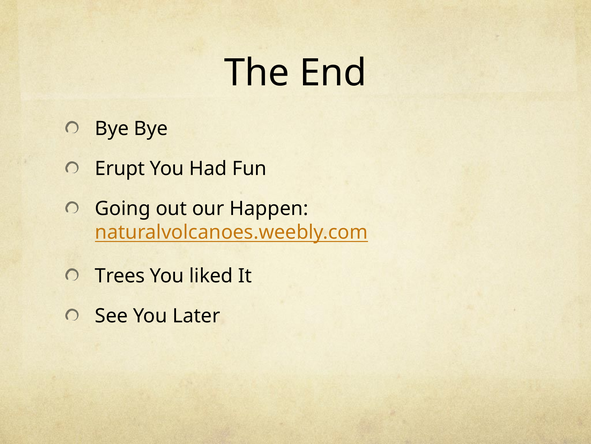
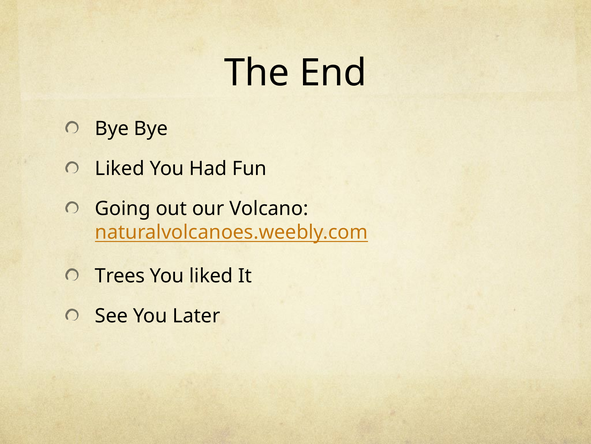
Erupt at (120, 168): Erupt -> Liked
Happen: Happen -> Volcano
